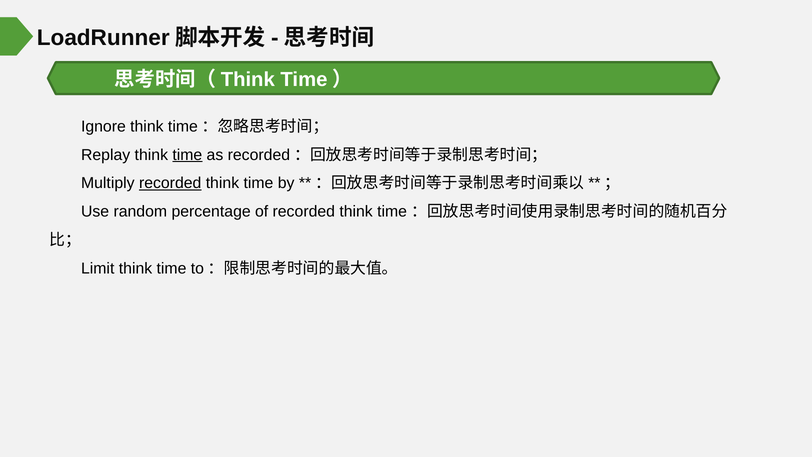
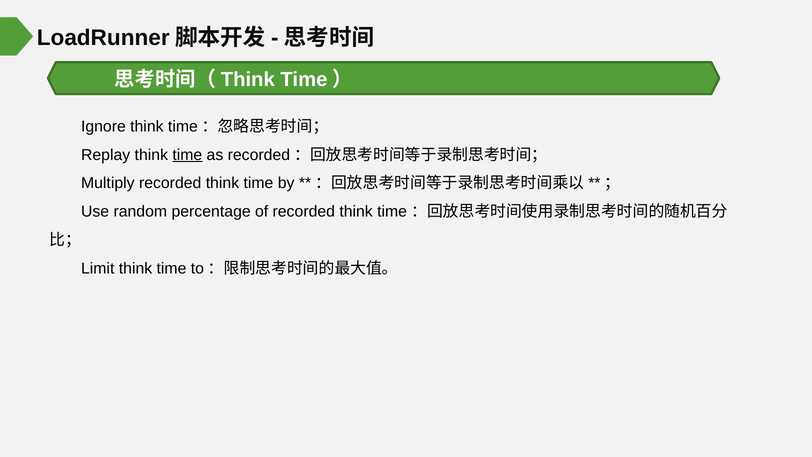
recorded at (170, 183) underline: present -> none
